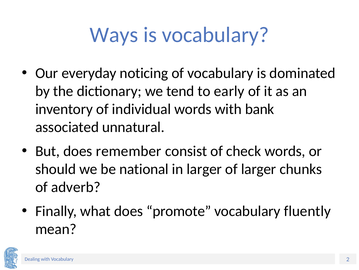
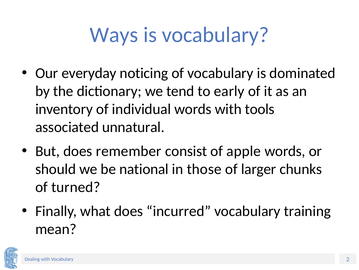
bank: bank -> tools
check: check -> apple
in larger: larger -> those
adverb: adverb -> turned
promote: promote -> incurred
fluently: fluently -> training
